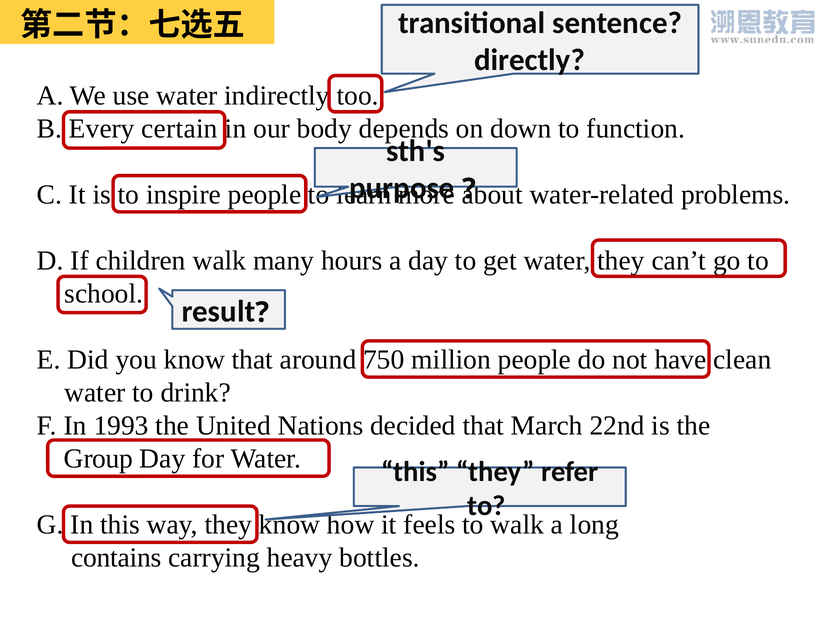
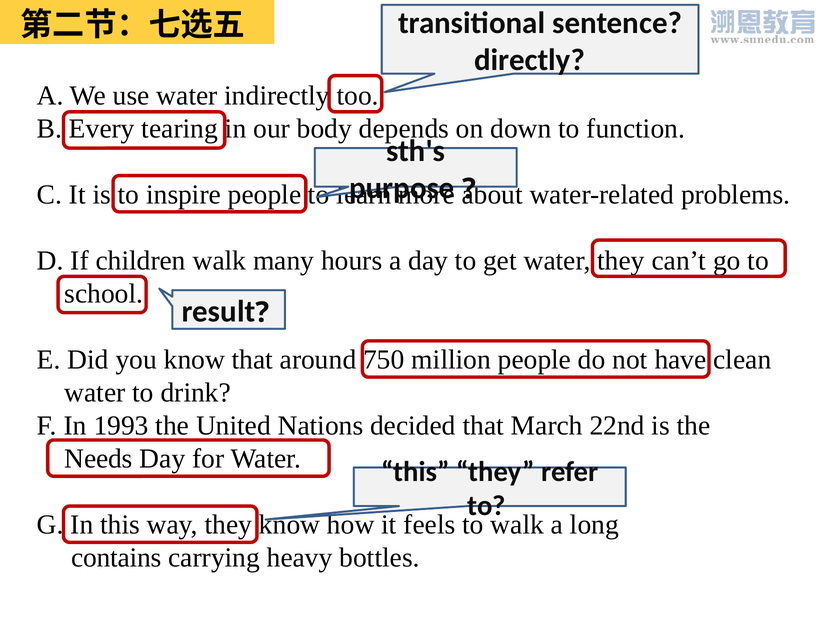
certain: certain -> tearing
Group: Group -> Needs
